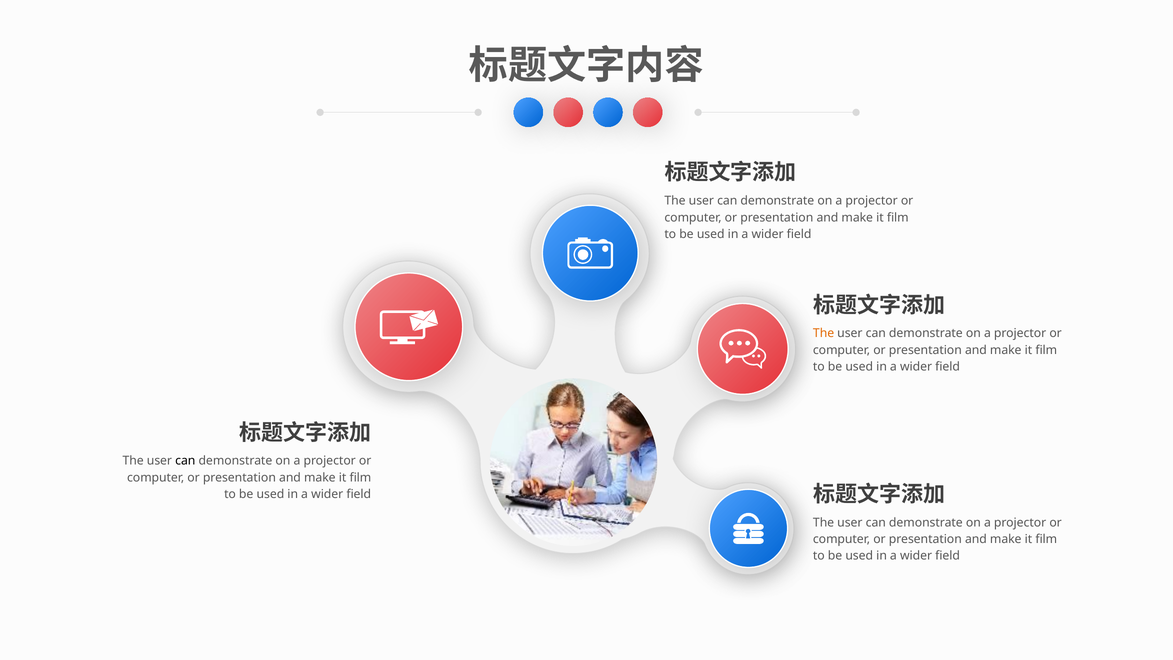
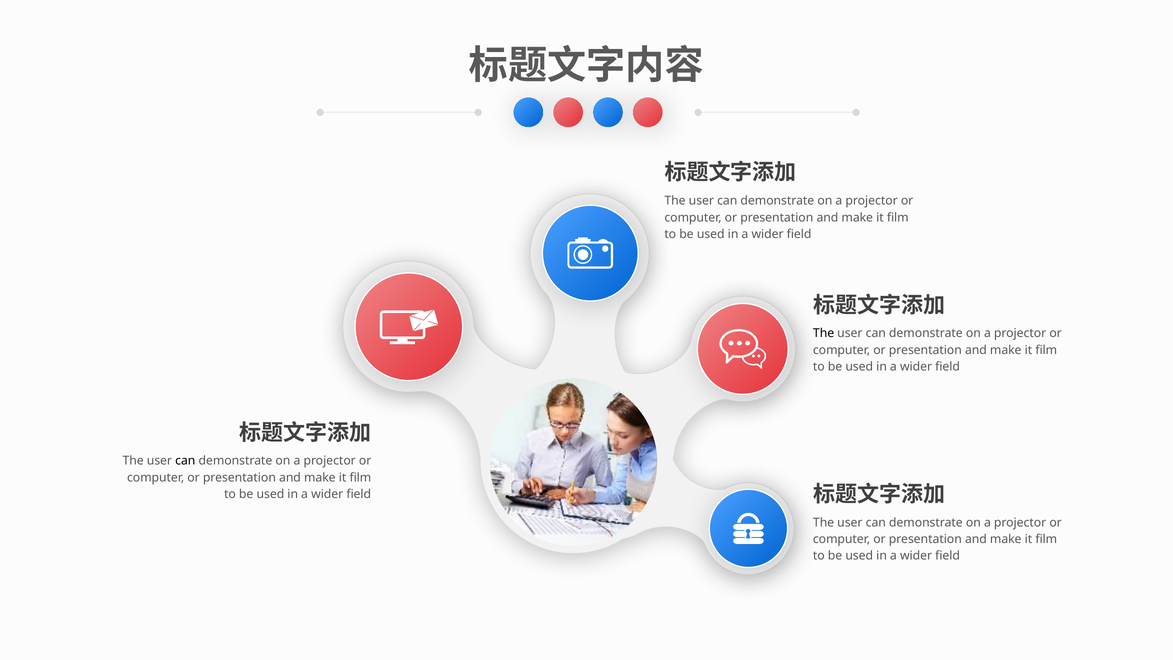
The at (824, 333) colour: orange -> black
